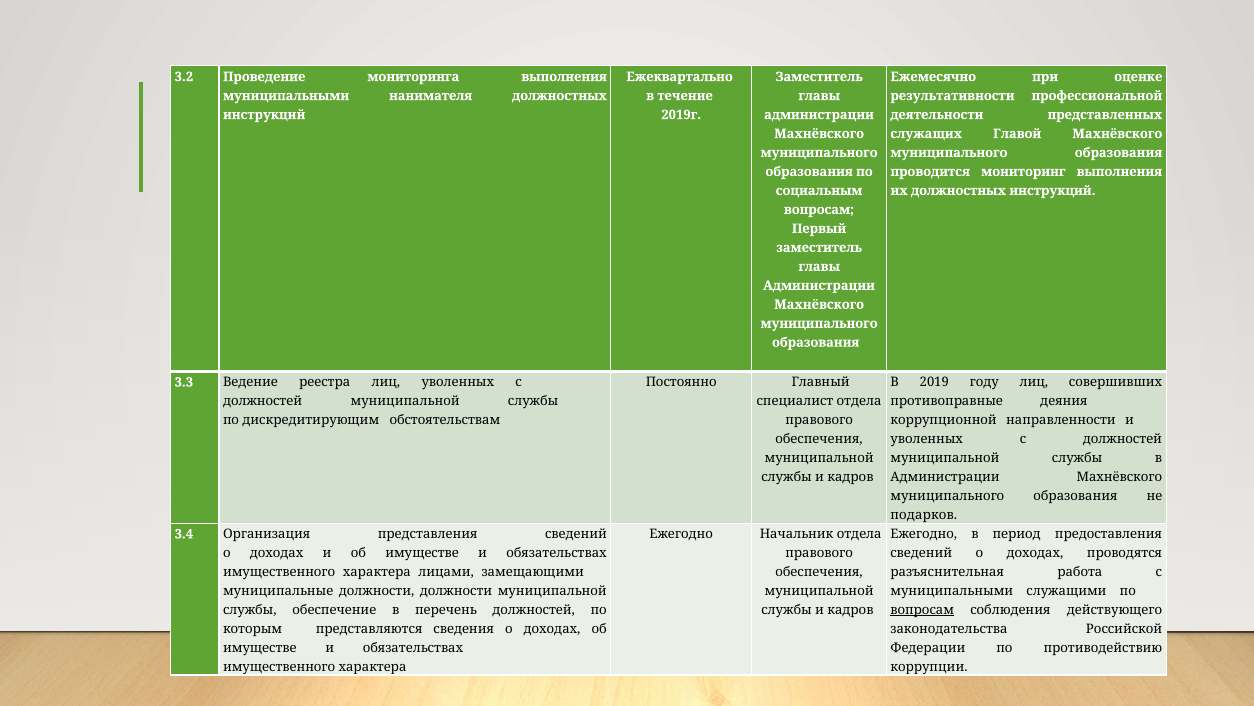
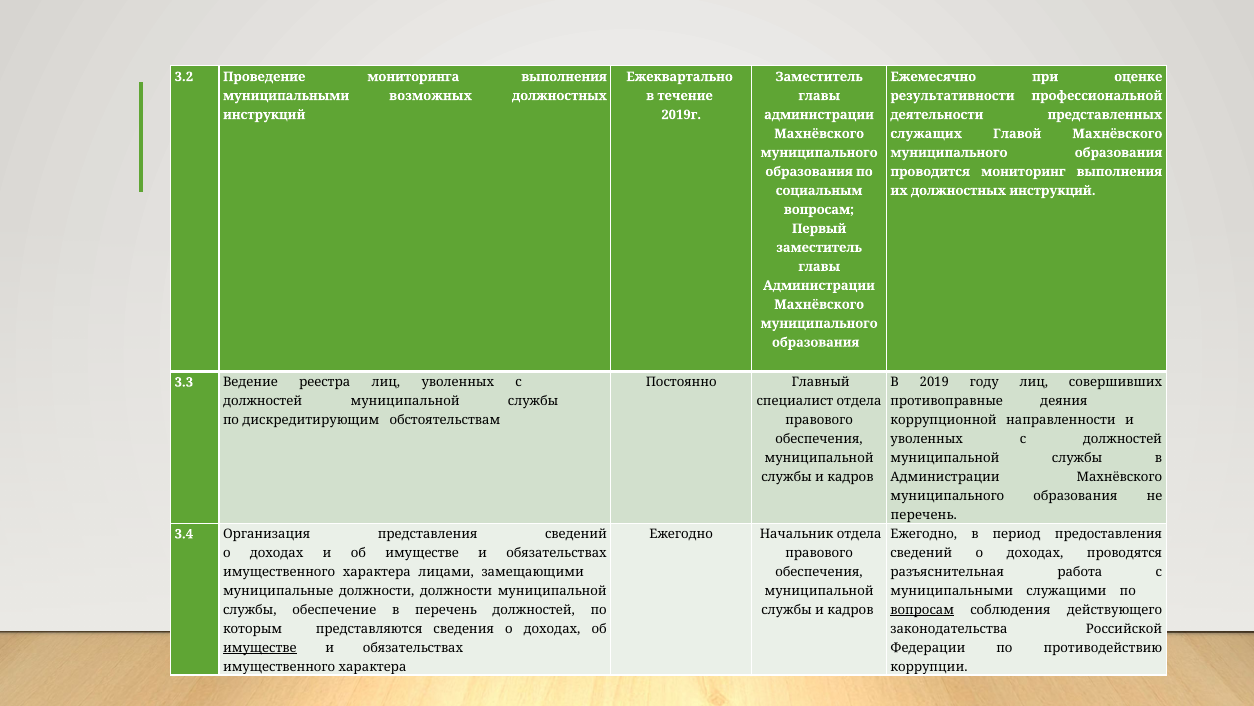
нанимателя: нанимателя -> возможных
подарков at (924, 515): подарков -> перечень
имуществе at (260, 647) underline: none -> present
